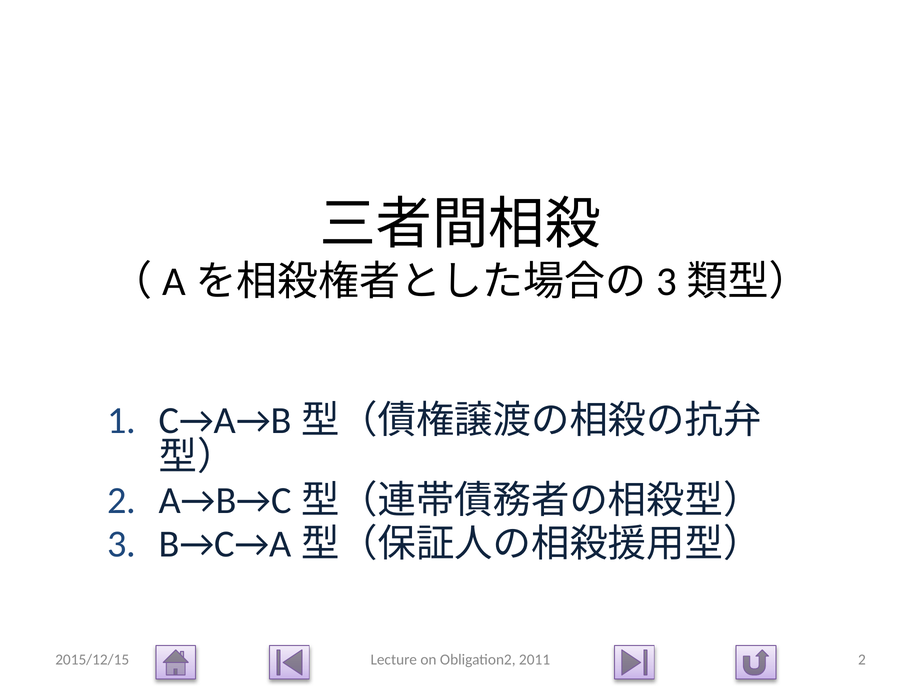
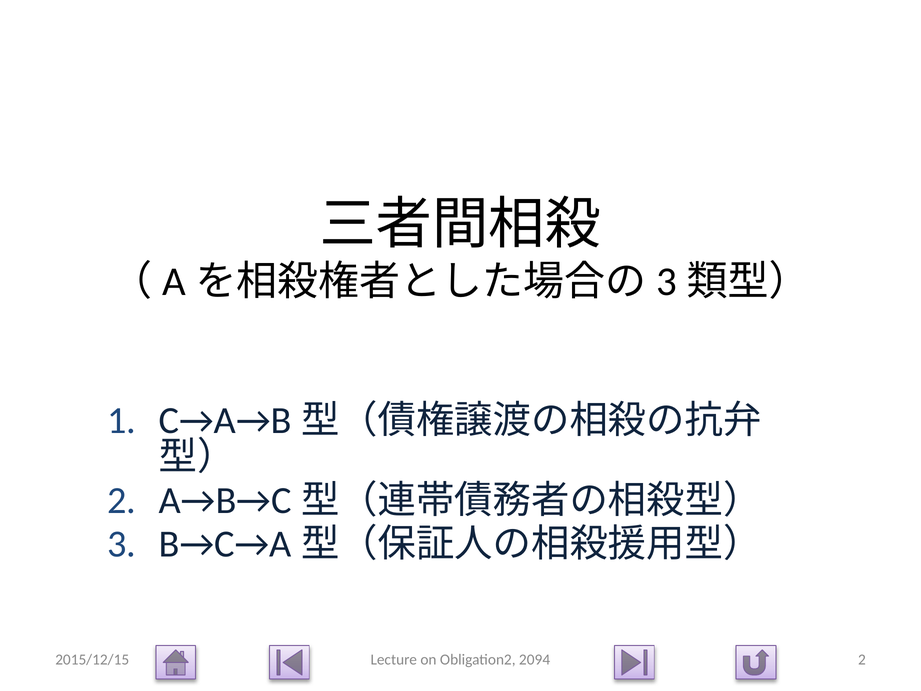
2011: 2011 -> 2094
